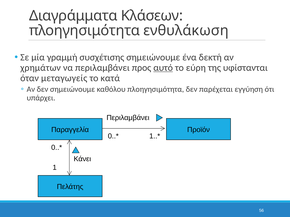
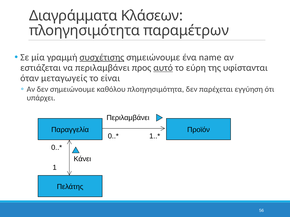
ενθυλάκωση: ενθυλάκωση -> παραμέτρων
συσχέτισης underline: none -> present
δεκτή: δεκτή -> name
χρημάτων: χρημάτων -> εστιάζεται
κατά: κατά -> είναι
